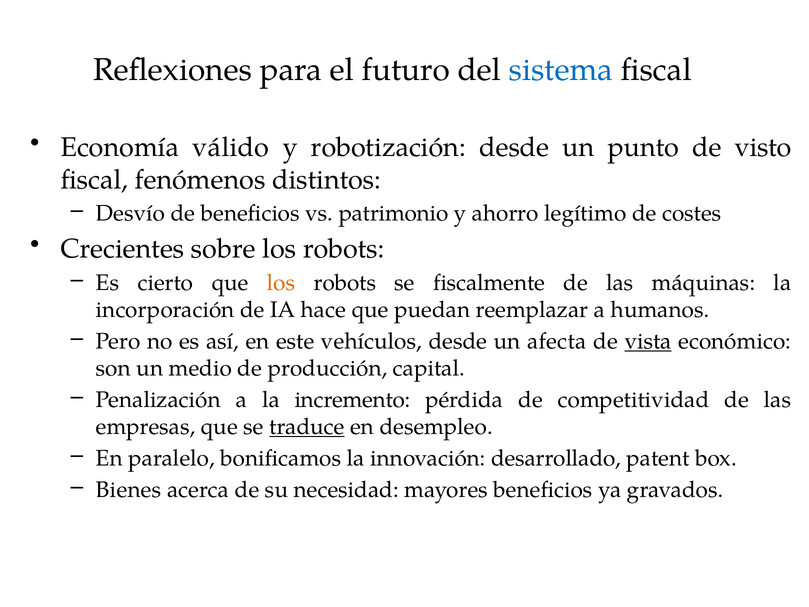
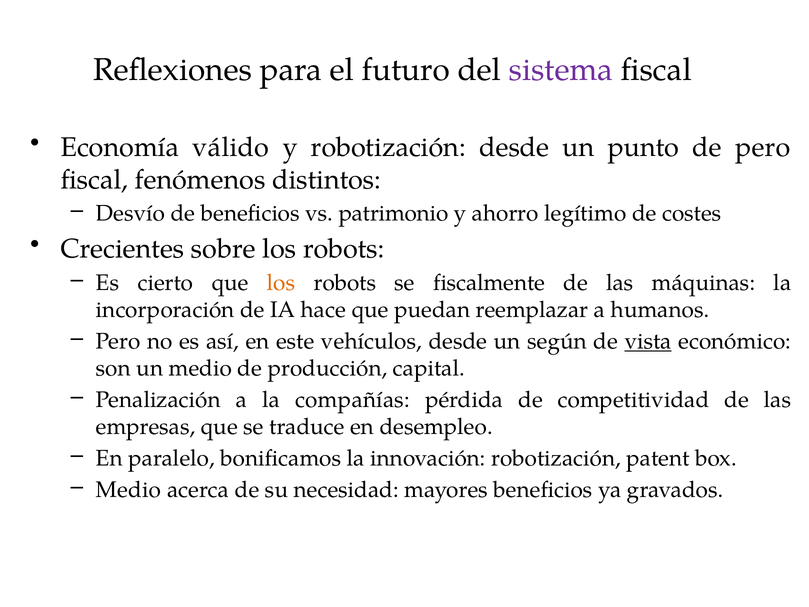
sistema colour: blue -> purple
de visto: visto -> pero
afecta: afecta -> según
incremento: incremento -> compañías
traduce underline: present -> none
innovación desarrollado: desarrollado -> robotización
Bienes at (129, 490): Bienes -> Medio
